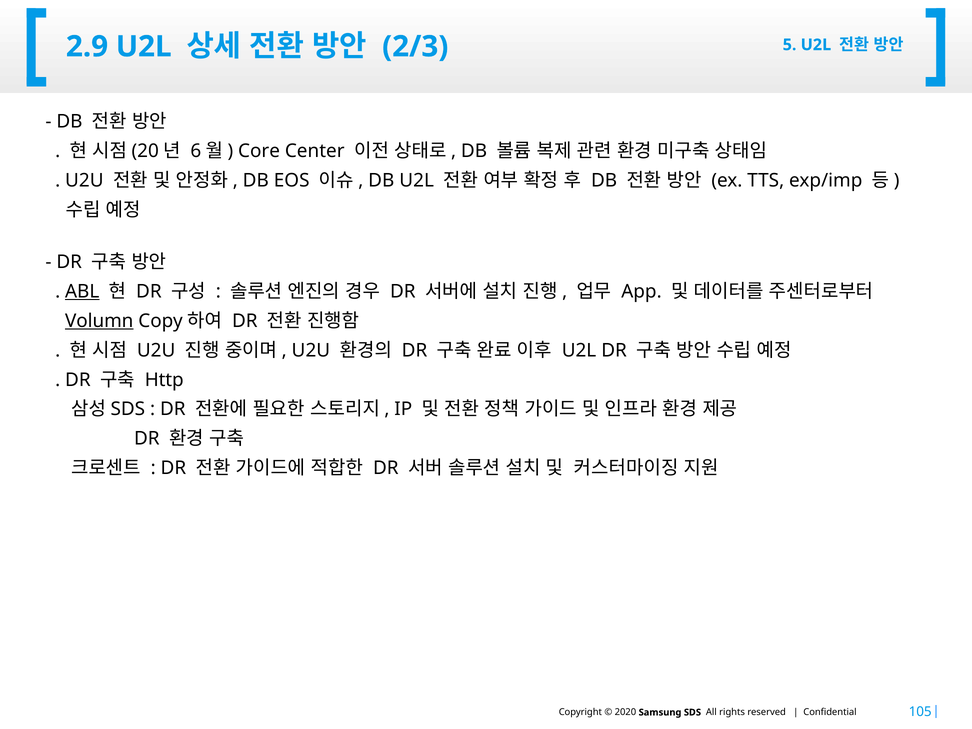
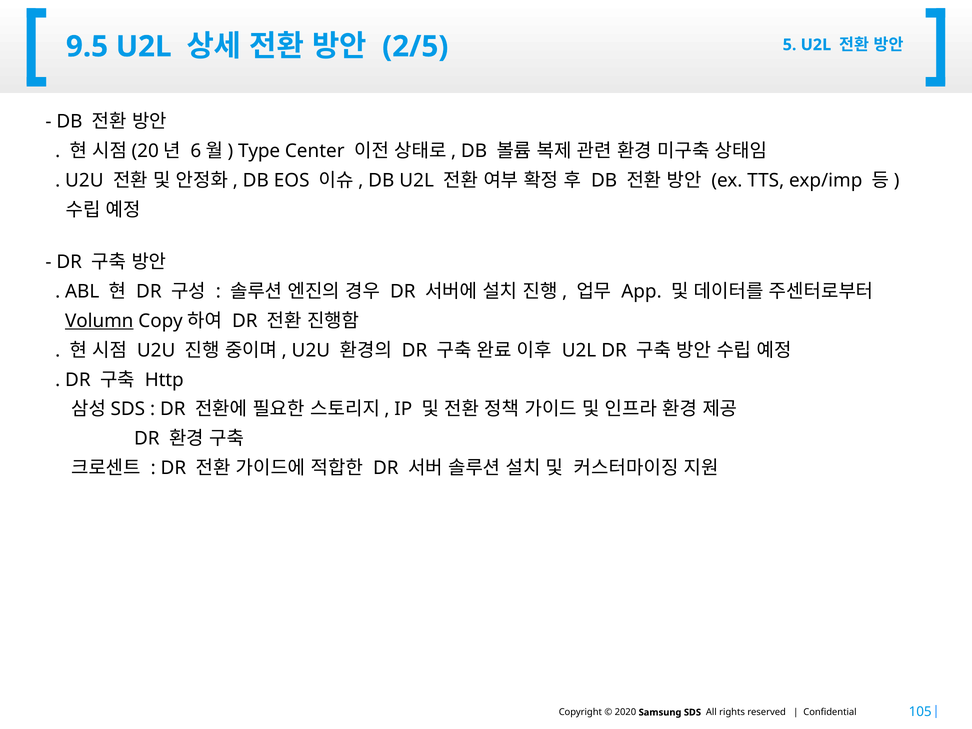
2.9: 2.9 -> 9.5
2/3: 2/3 -> 2/5
Core: Core -> Type
ABL underline: present -> none
